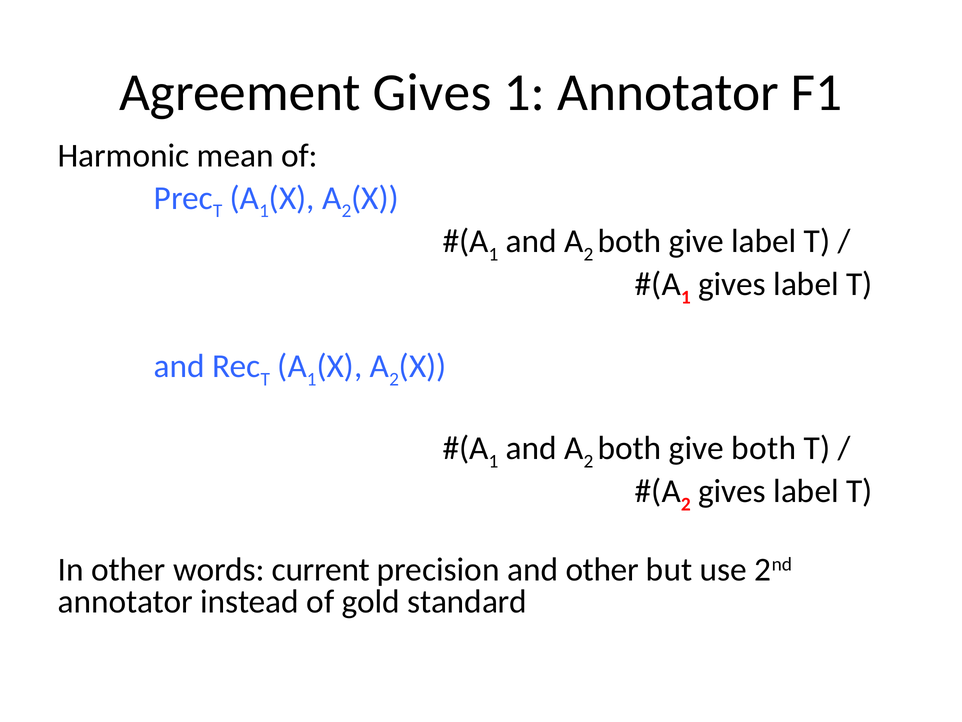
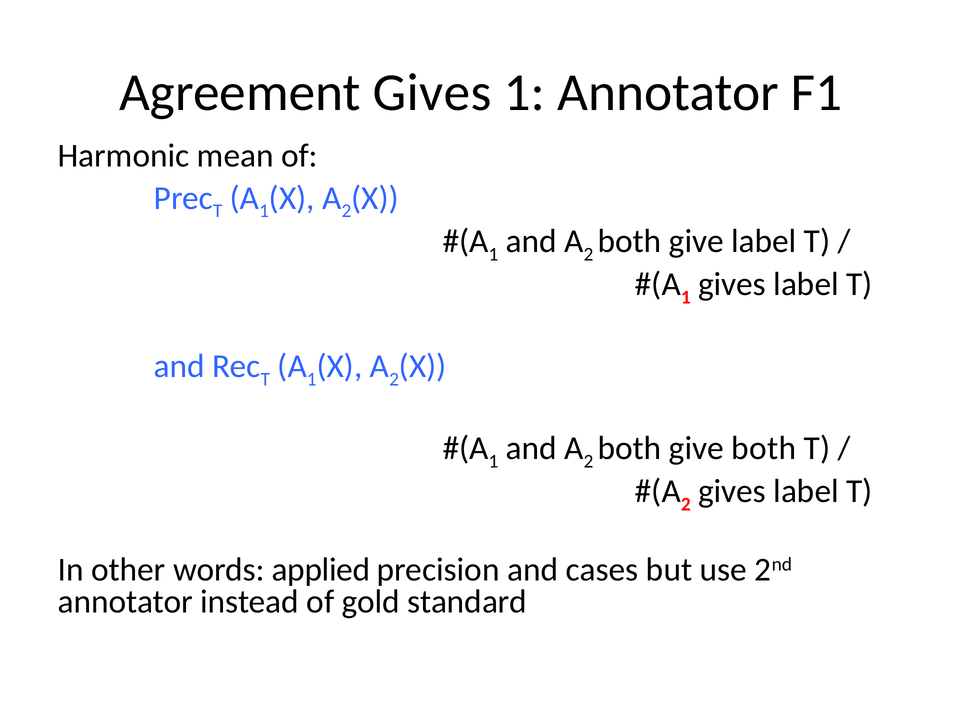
current: current -> applied
and other: other -> cases
